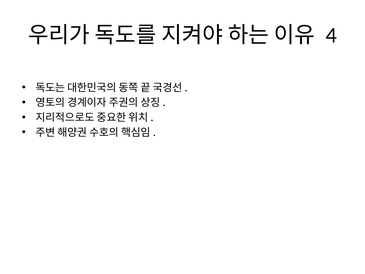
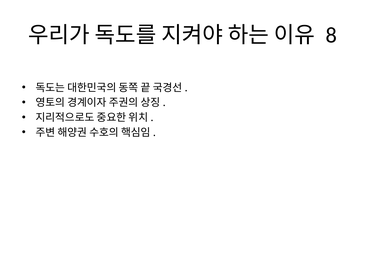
4: 4 -> 8
